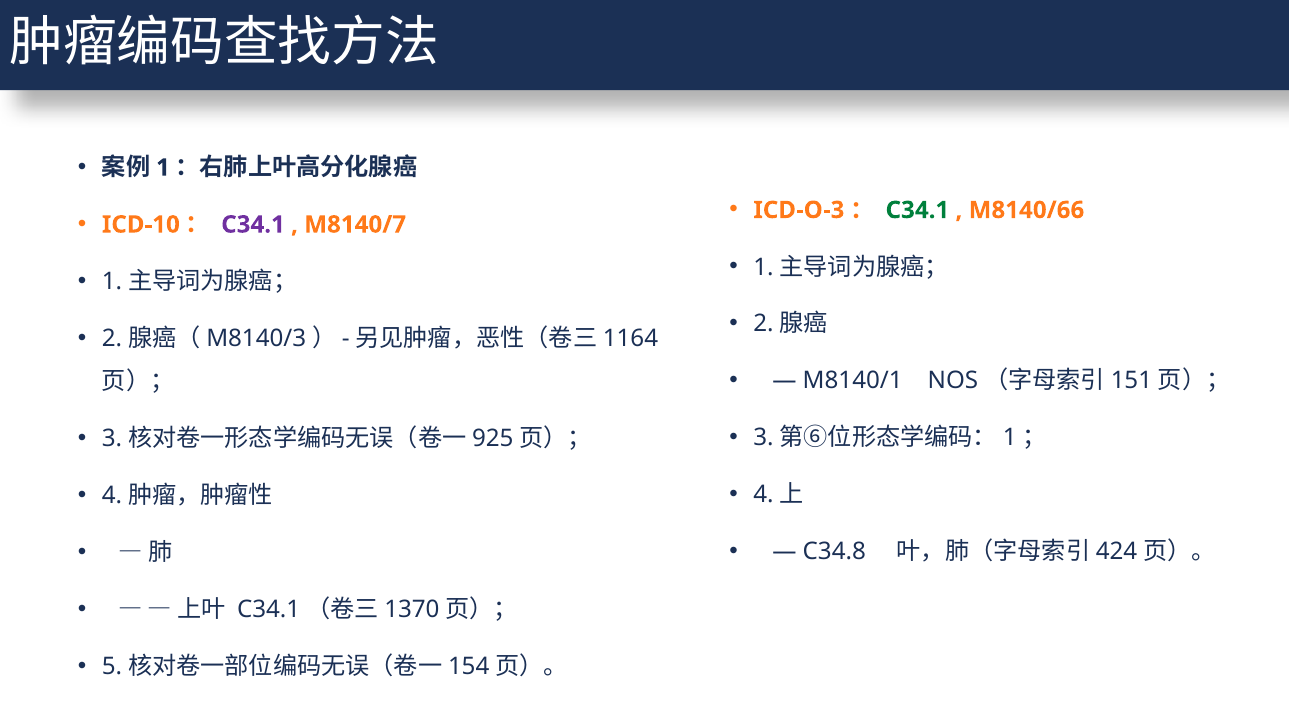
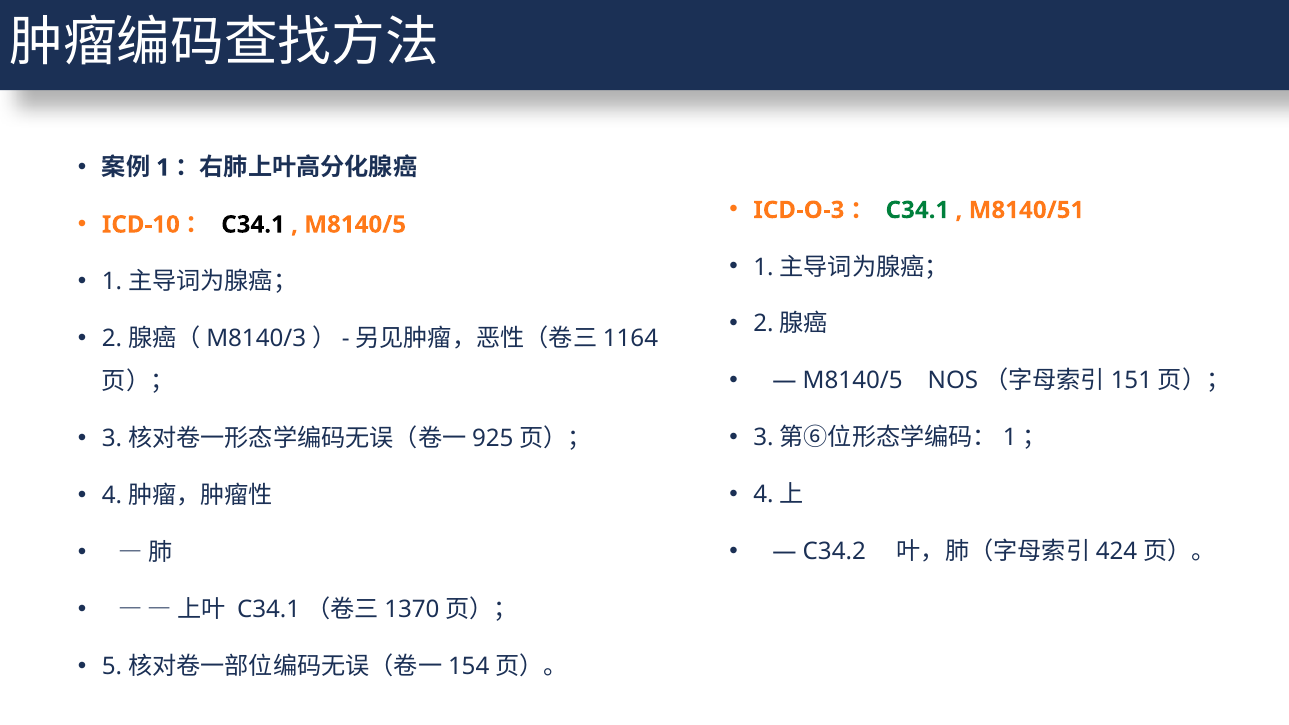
M8140/66: M8140/66 -> M8140/51
C34.1 at (253, 225) colour: purple -> black
M8140/7 at (355, 225): M8140/7 -> M8140/5
M8140/1 at (853, 381): M8140/1 -> M8140/5
C34.8: C34.8 -> C34.2
